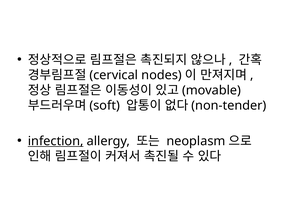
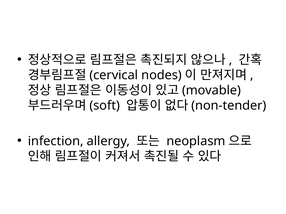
infection underline: present -> none
